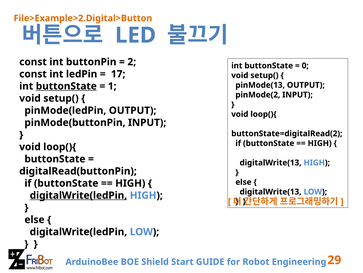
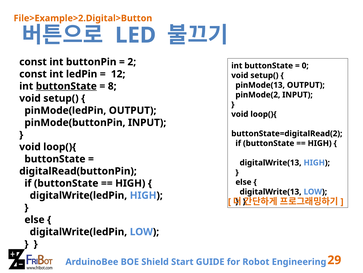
17: 17 -> 12
1: 1 -> 8
digitalWrite(ledPin at (78, 195) underline: present -> none
